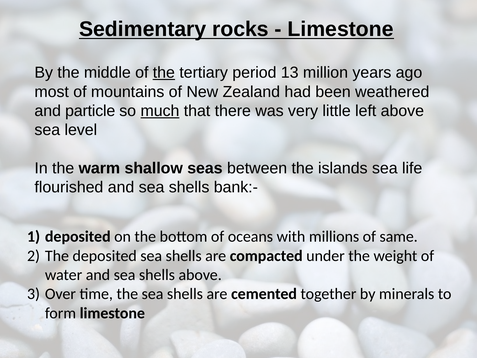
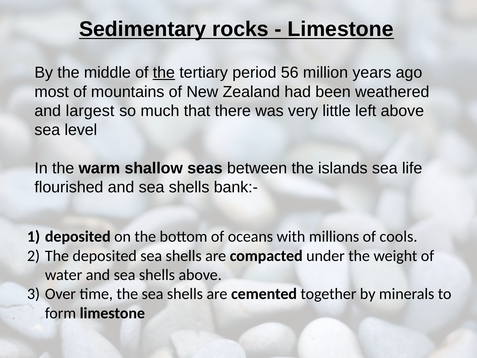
13: 13 -> 56
particle: particle -> largest
much underline: present -> none
same: same -> cools
